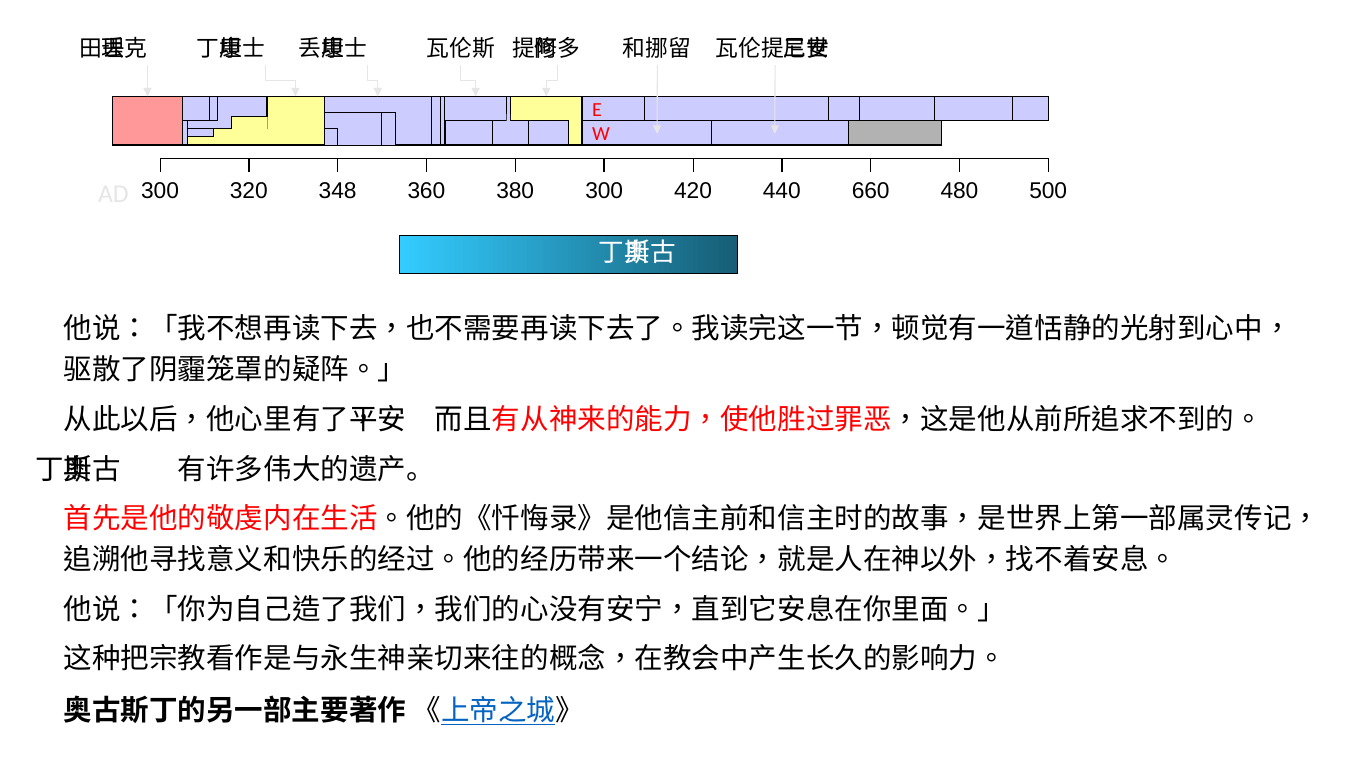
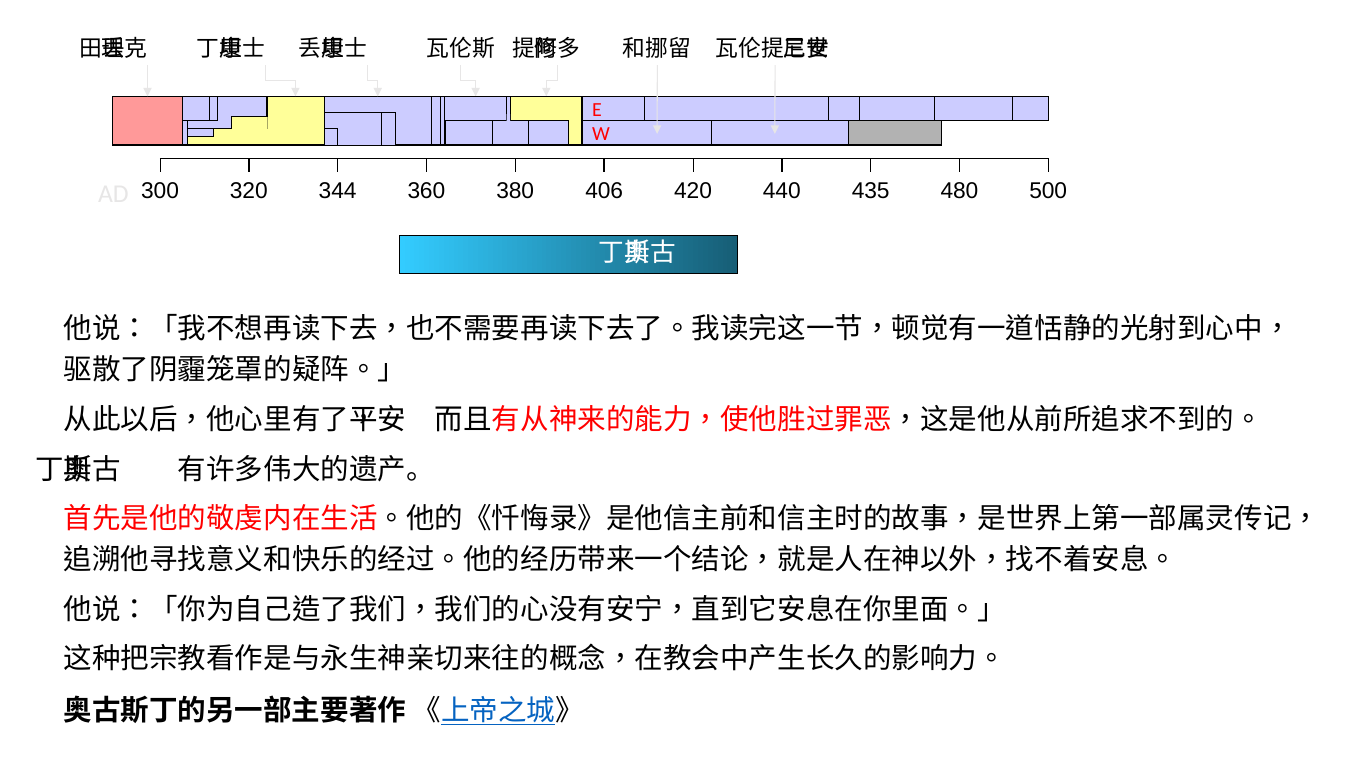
348: 348 -> 344
380 300: 300 -> 406
660: 660 -> 435
